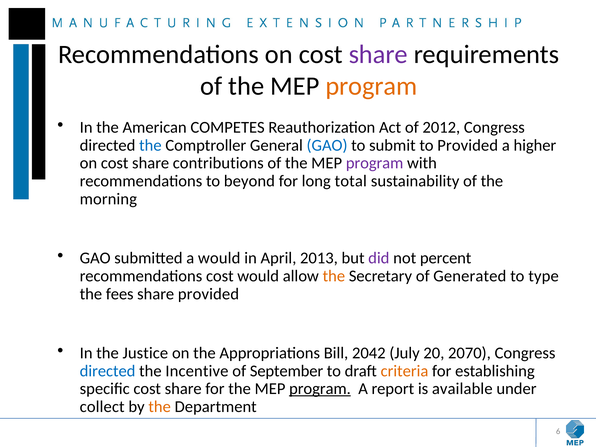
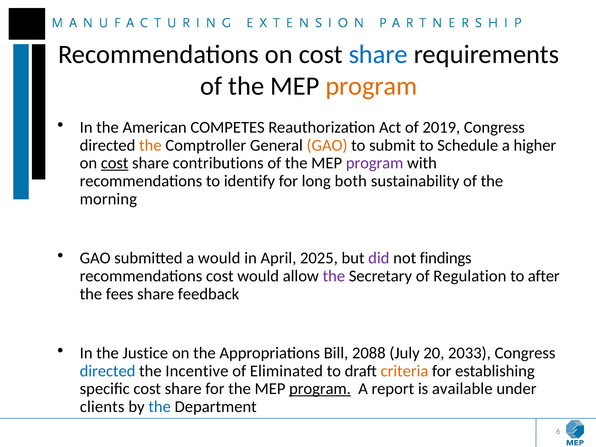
share at (378, 54) colour: purple -> blue
2012: 2012 -> 2019
the at (150, 145) colour: blue -> orange
GAO at (327, 145) colour: blue -> orange
to Provided: Provided -> Schedule
cost at (115, 163) underline: none -> present
beyond: beyond -> identify
total: total -> both
2013: 2013 -> 2025
percent: percent -> findings
the at (334, 276) colour: orange -> purple
Generated: Generated -> Regulation
type: type -> after
share provided: provided -> feedback
2042: 2042 -> 2088
2070: 2070 -> 2033
September: September -> Eliminated
collect: collect -> clients
the at (160, 407) colour: orange -> blue
